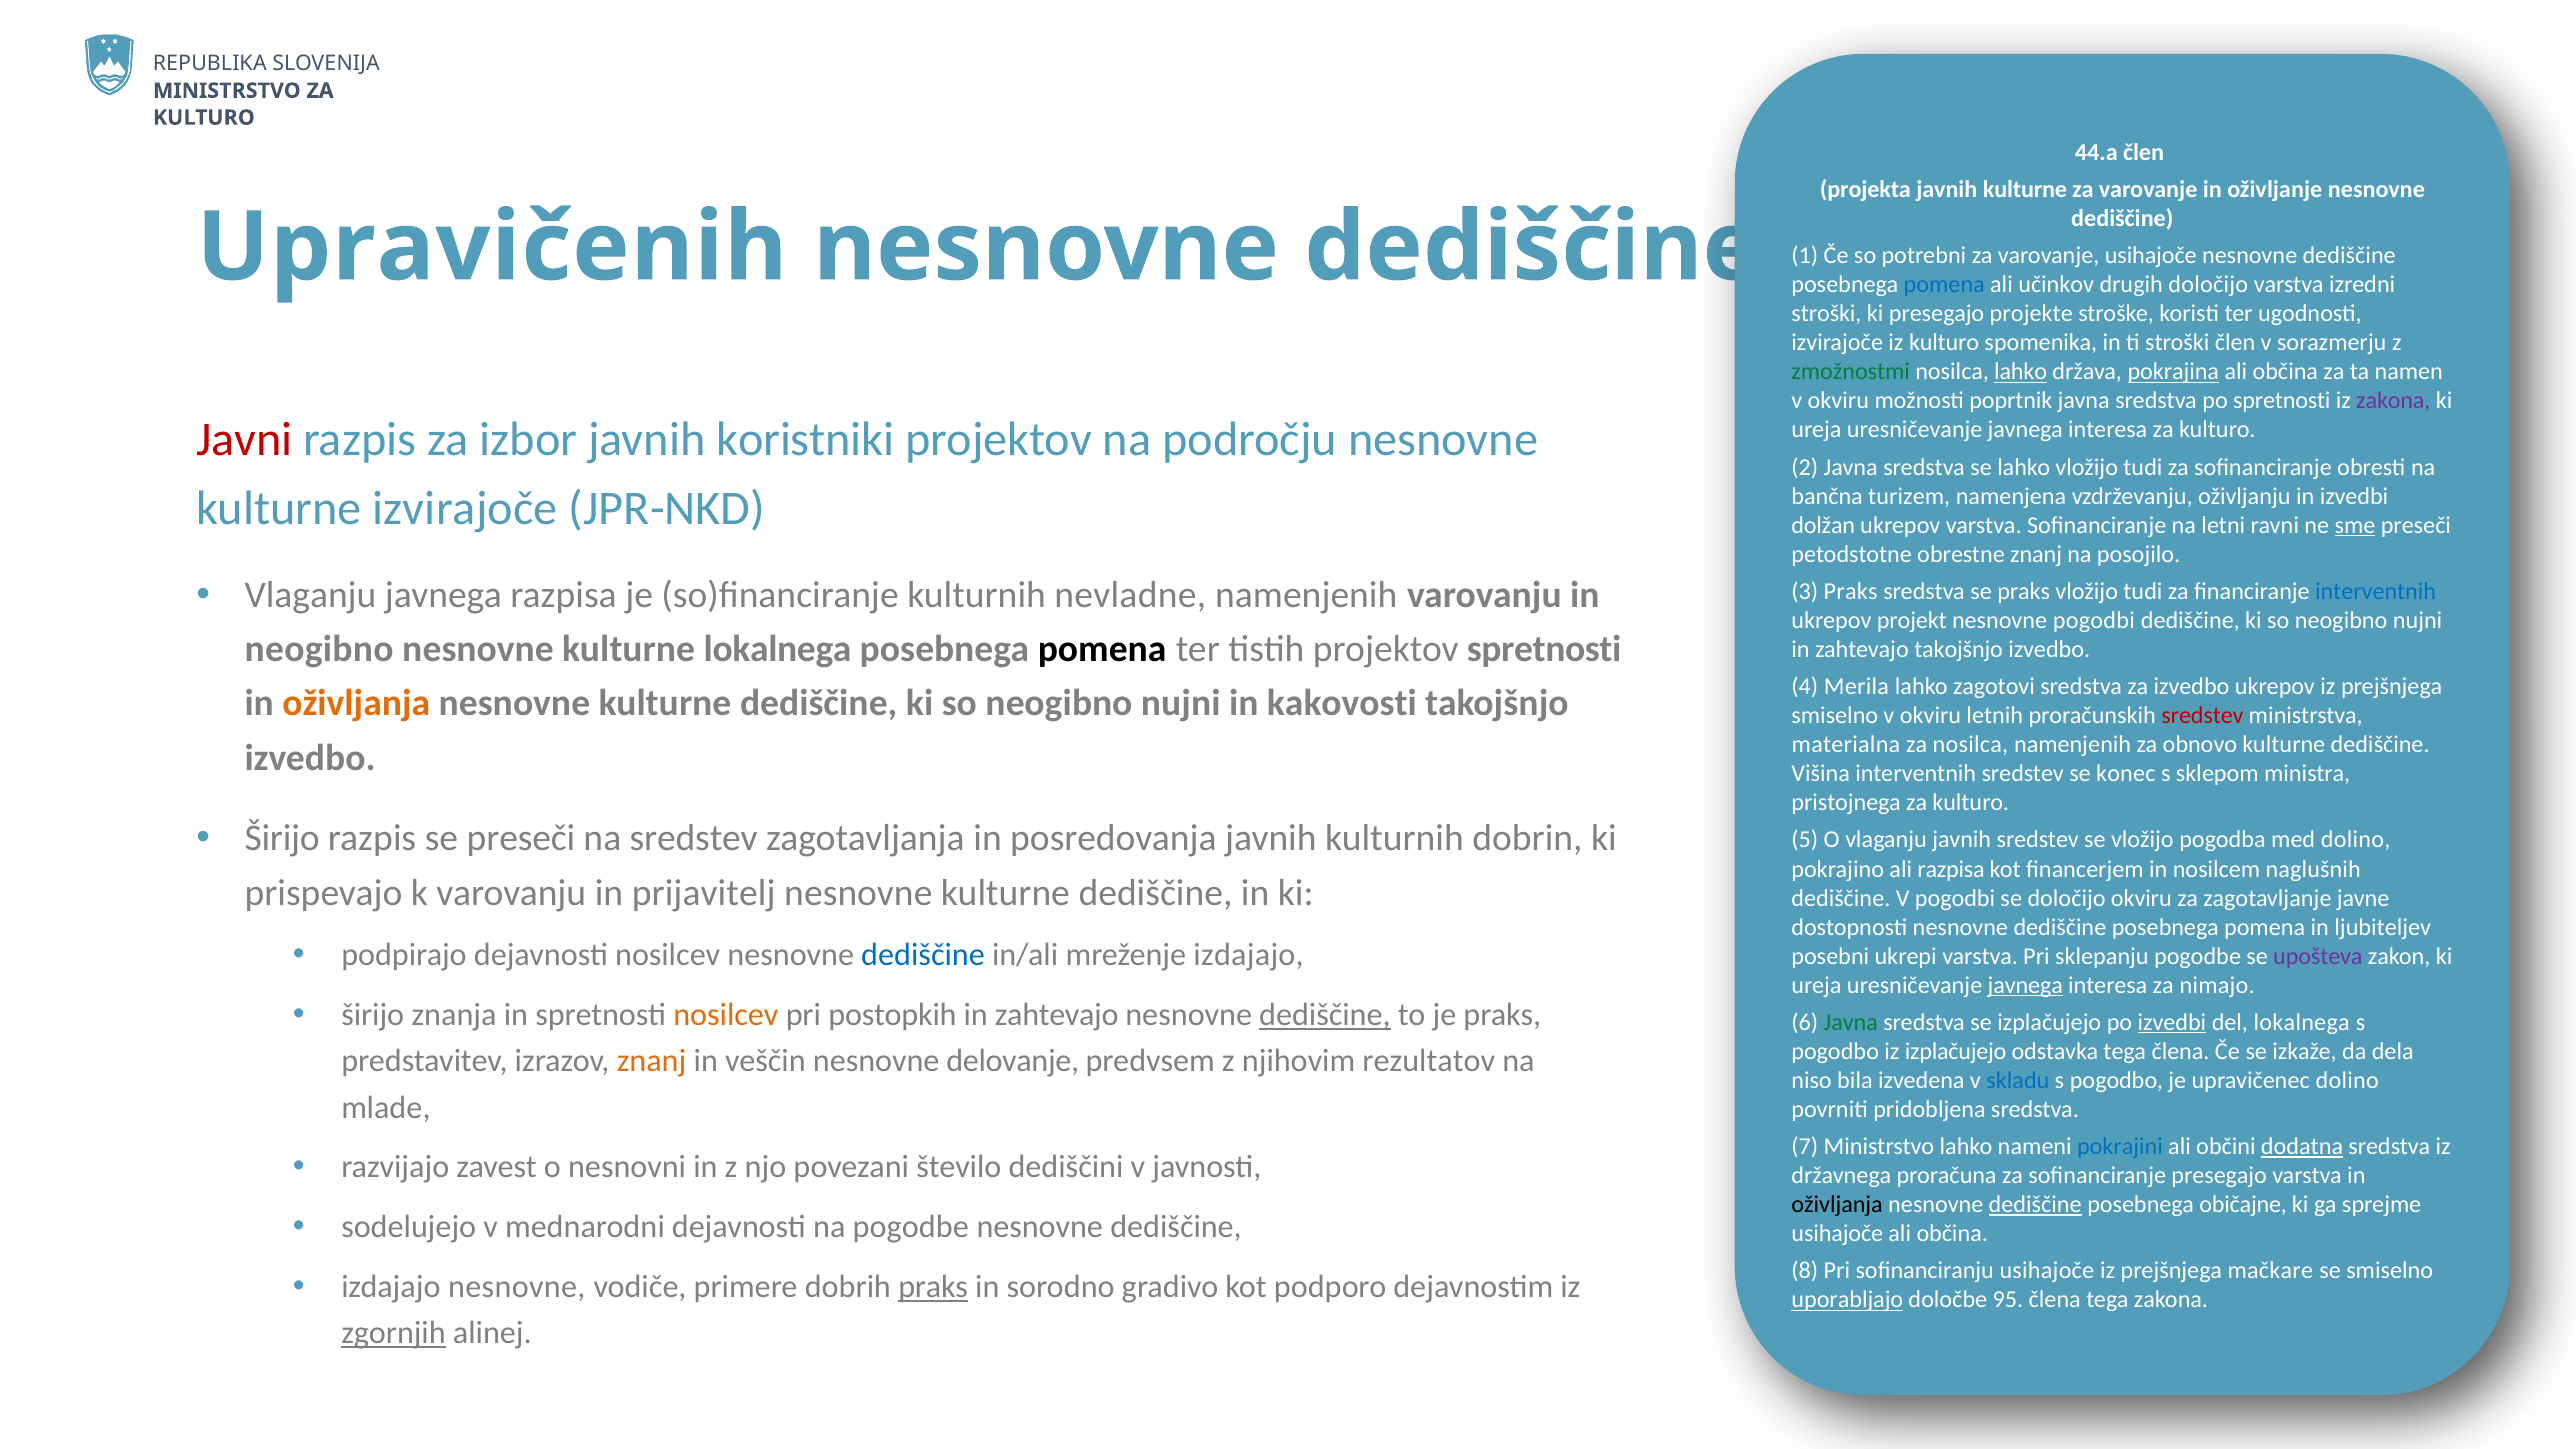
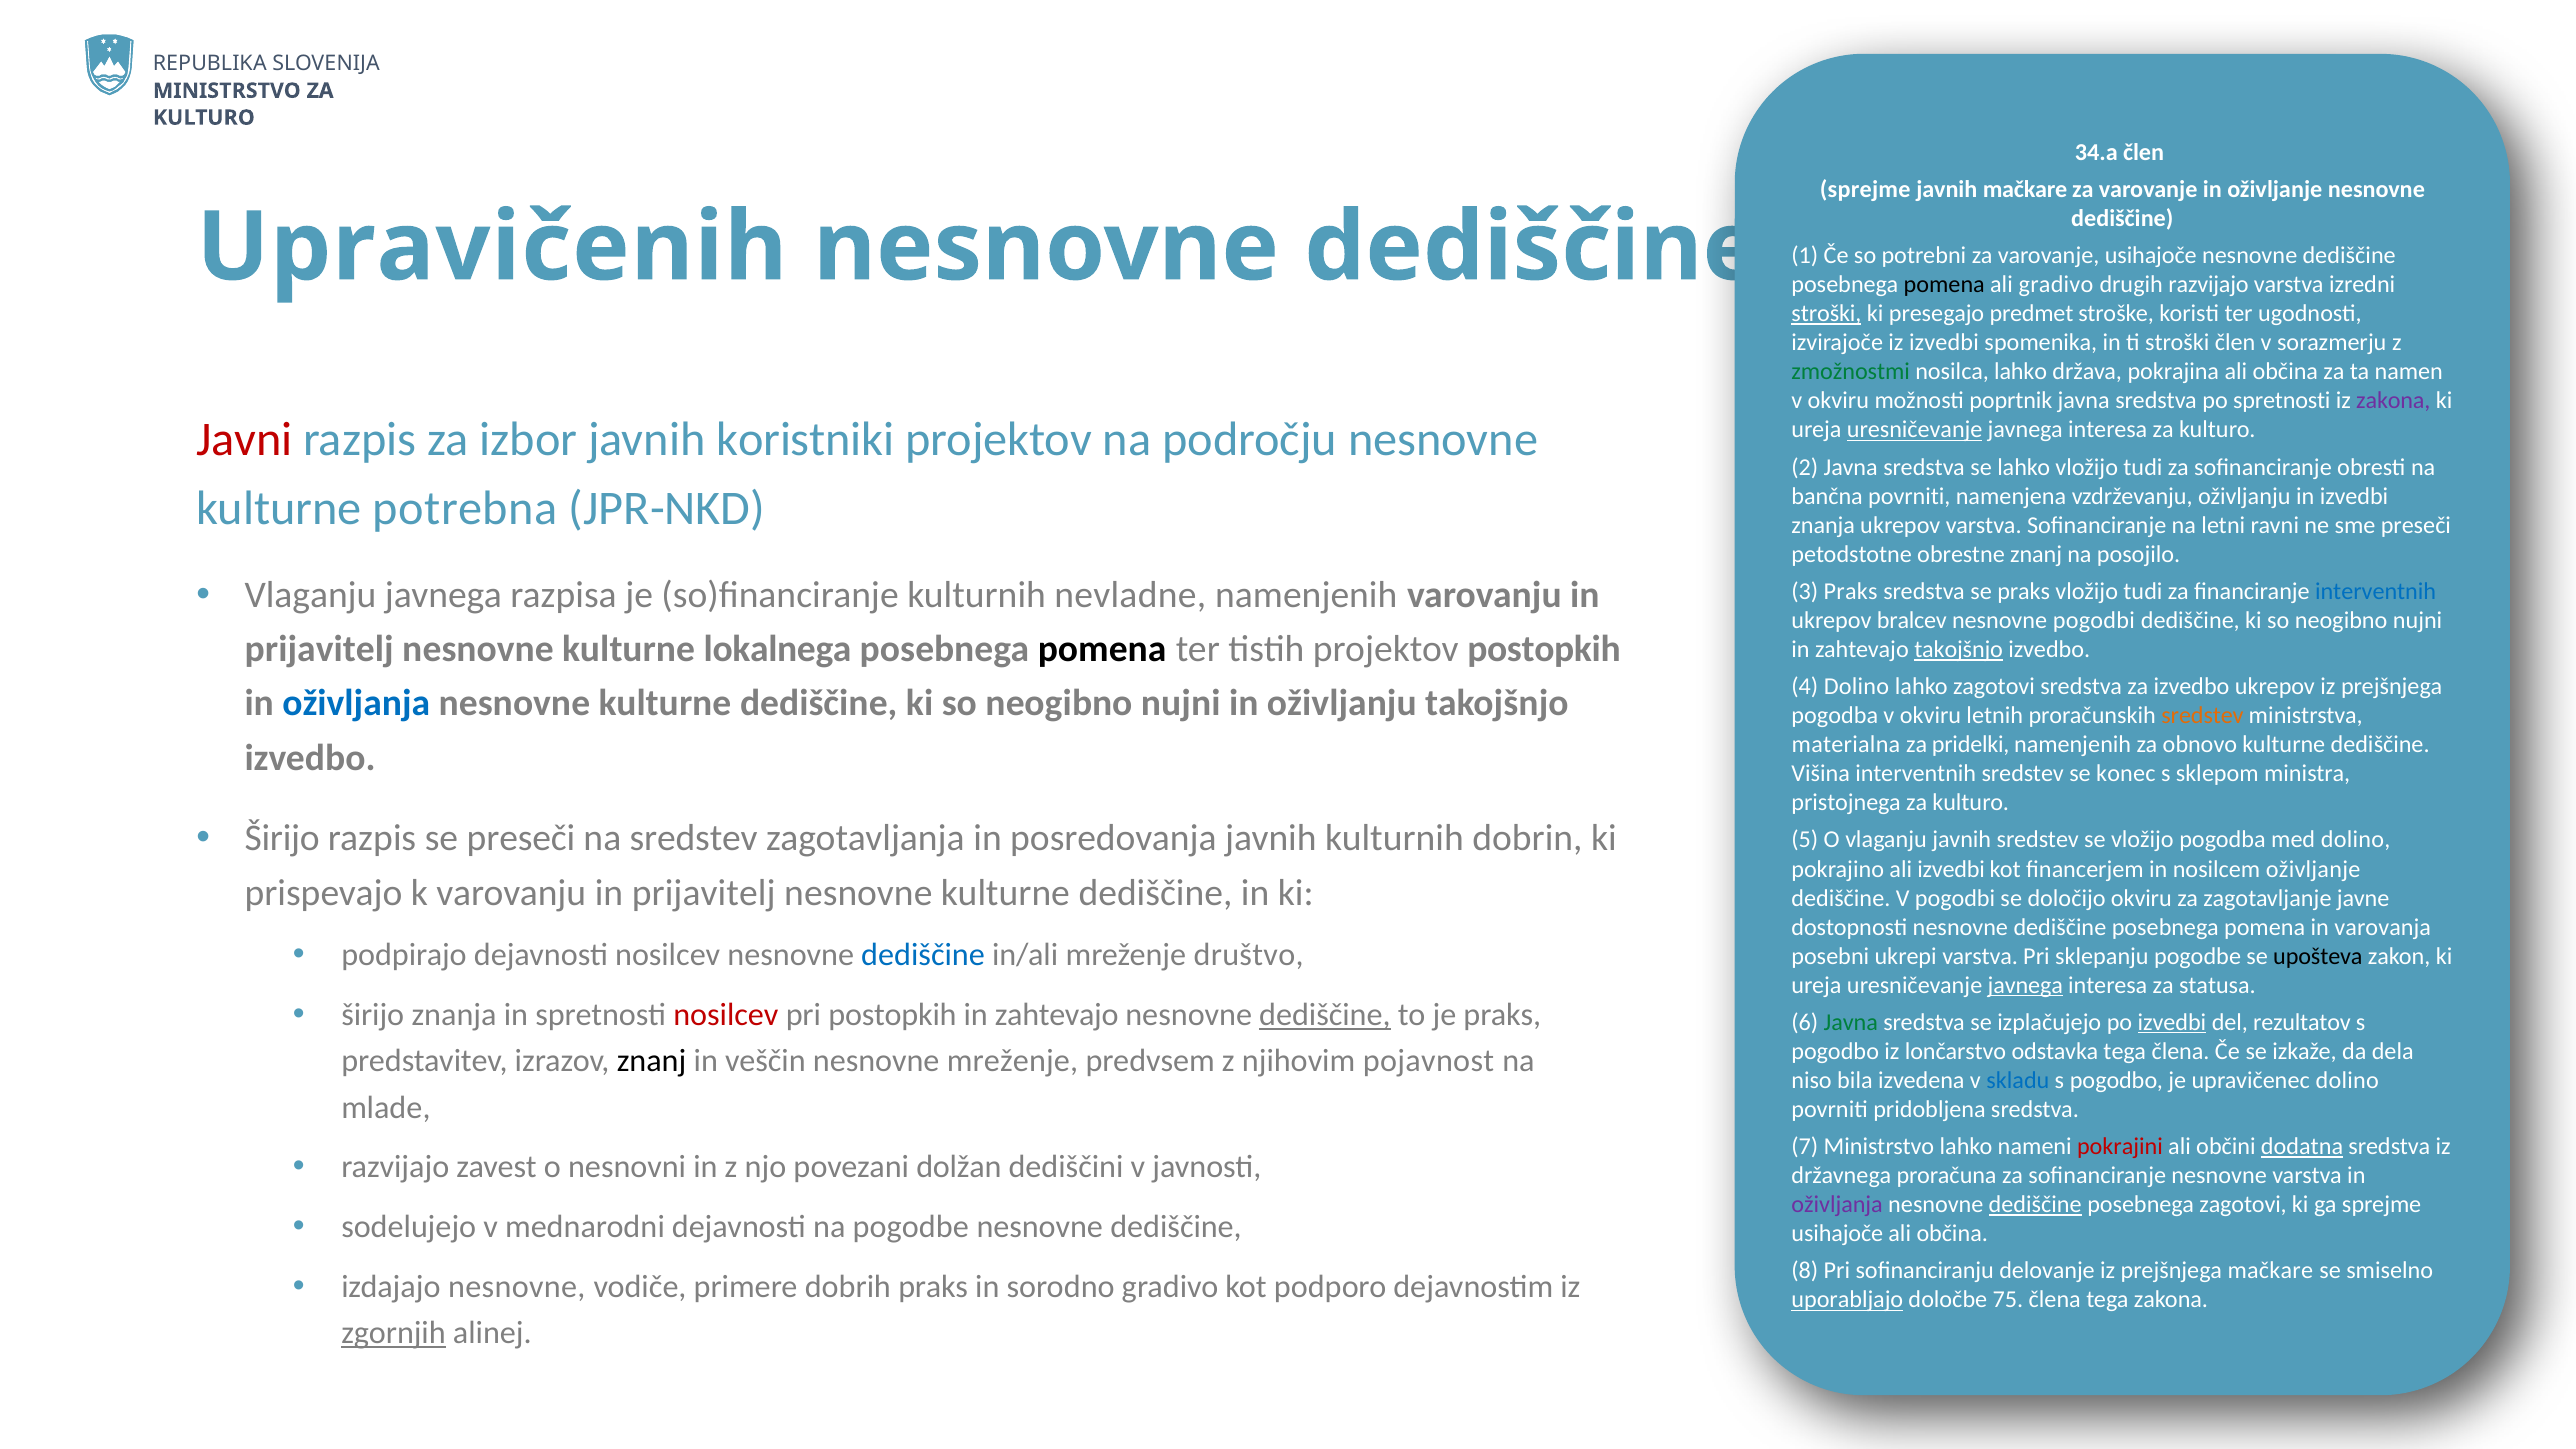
44.a: 44.a -> 34.a
projekta at (1865, 189): projekta -> sprejme
javnih kulturne: kulturne -> mačkare
pomena at (1944, 285) colour: blue -> black
ali učinkov: učinkov -> gradivo
drugih določijo: določijo -> razvijajo
stroški at (1826, 314) underline: none -> present
projekte: projekte -> predmet
iz kulturo: kulturo -> izvedbi
lahko at (2021, 372) underline: present -> none
pokrajina underline: present -> none
uresničevanje at (1915, 430) underline: none -> present
bančna turizem: turizem -> povrniti
kulturne izvirajoče: izvirajoče -> potrebna
dolžan at (1823, 525): dolžan -> znanja
sme underline: present -> none
projekt: projekt -> bralcev
neogibno at (319, 649): neogibno -> prijavitelj
projektov spretnosti: spretnosti -> postopkih
takojšnjo at (1959, 650) underline: none -> present
4 Merila: Merila -> Dolino
oživljanja at (356, 704) colour: orange -> blue
in kakovosti: kakovosti -> oživljanju
smiselno at (1835, 716): smiselno -> pogodba
sredstev at (2202, 716) colour: red -> orange
za nosilca: nosilca -> pridelki
ali razpisa: razpisa -> izvedbi
nosilcem naglušnih: naglušnih -> oživljanje
ljubiteljev: ljubiteljev -> varovanja
mreženje izdajajo: izdajajo -> društvo
upošteva colour: purple -> black
nimajo: nimajo -> statusa
nosilcev at (726, 1015) colour: orange -> red
del lokalnega: lokalnega -> rezultatov
iz izplačujejo: izplačujejo -> lončarstvo
znanj at (652, 1061) colour: orange -> black
nesnovne delovanje: delovanje -> mreženje
rezultatov: rezultatov -> pojavnost
pokrajini colour: blue -> red
število: število -> dolžan
sofinanciranje presegajo: presegajo -> nesnovne
oživljanja at (1837, 1205) colour: black -> purple
posebnega običajne: običajne -> zagotovi
sofinanciranju usihajoče: usihajoče -> delovanje
praks at (933, 1287) underline: present -> none
95: 95 -> 75
